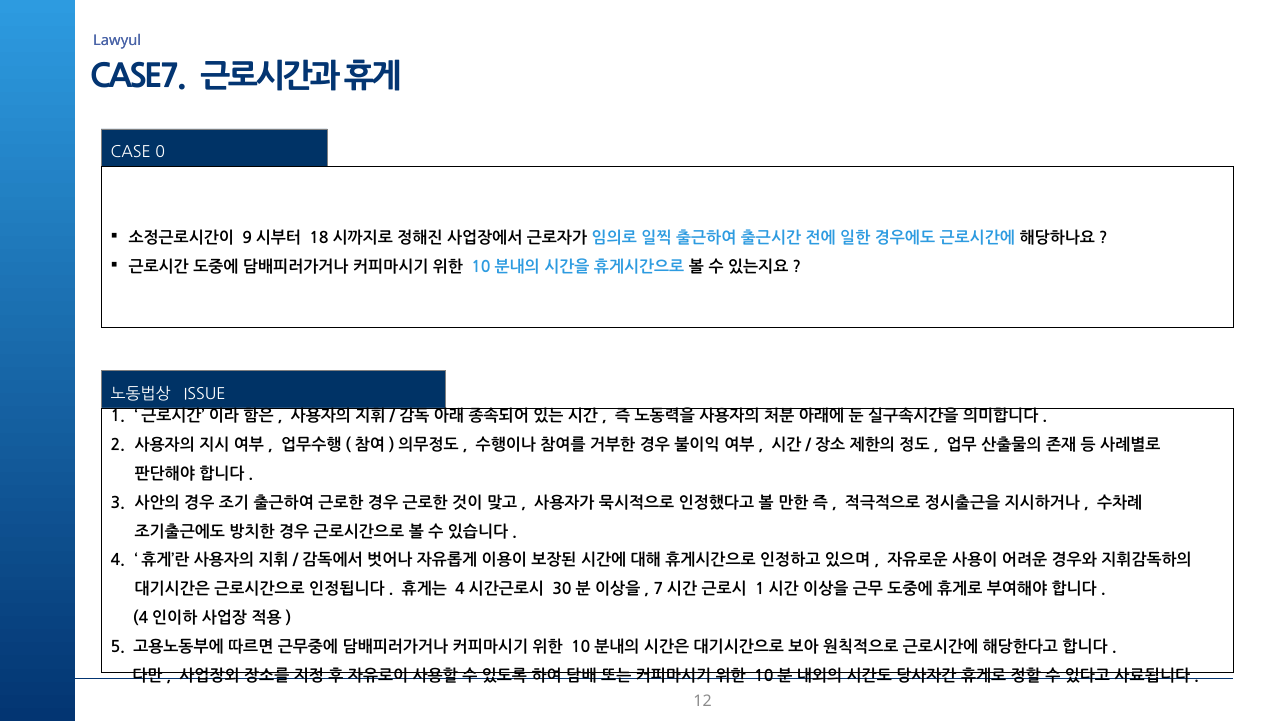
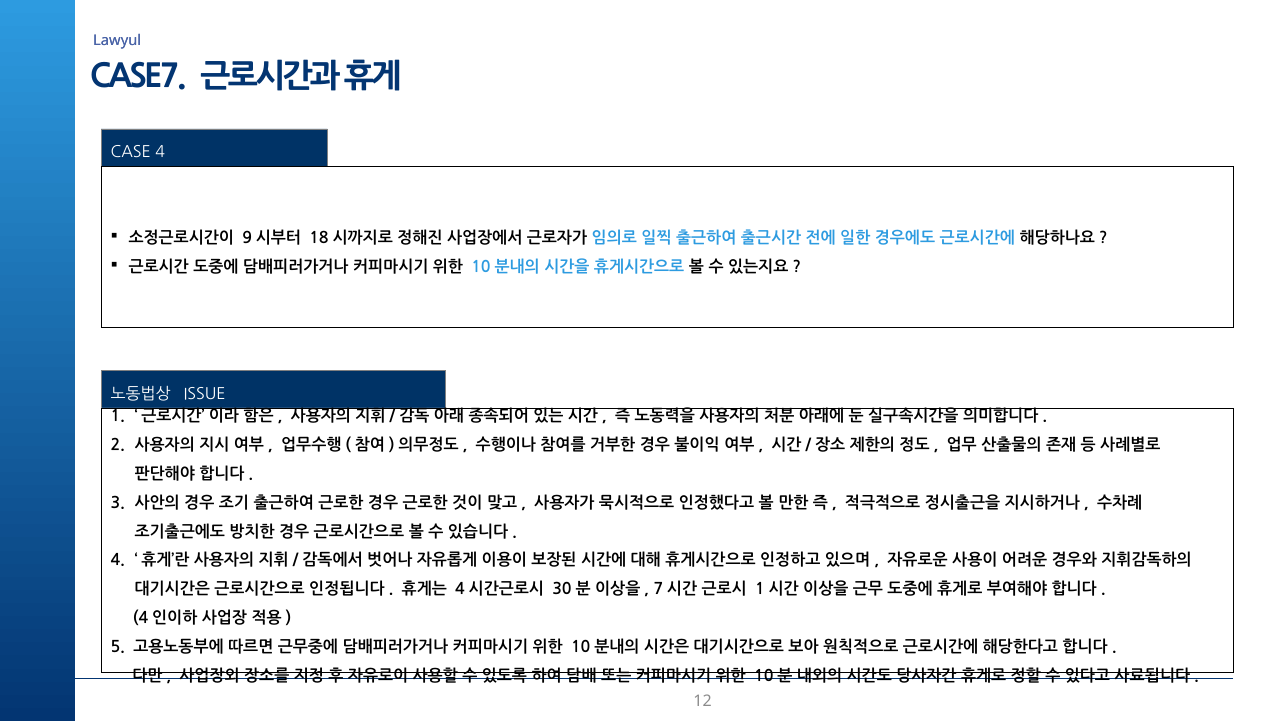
CASE 0: 0 -> 4
